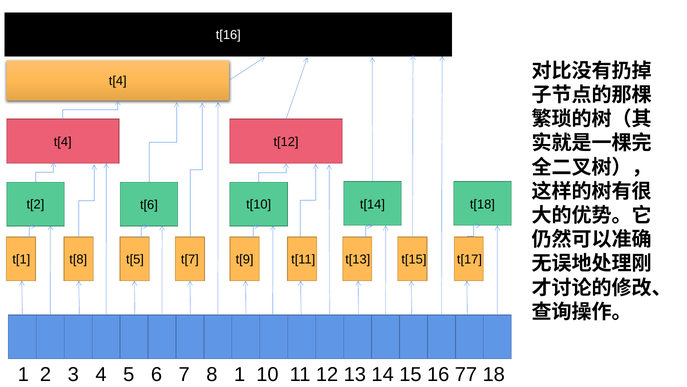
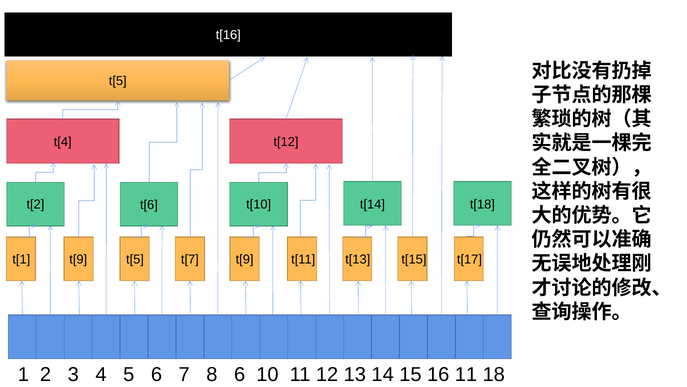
t[4 at (118, 81): t[4 -> t[5
t[8 at (78, 259): t[8 -> t[9
8 1: 1 -> 6
16 77: 77 -> 11
